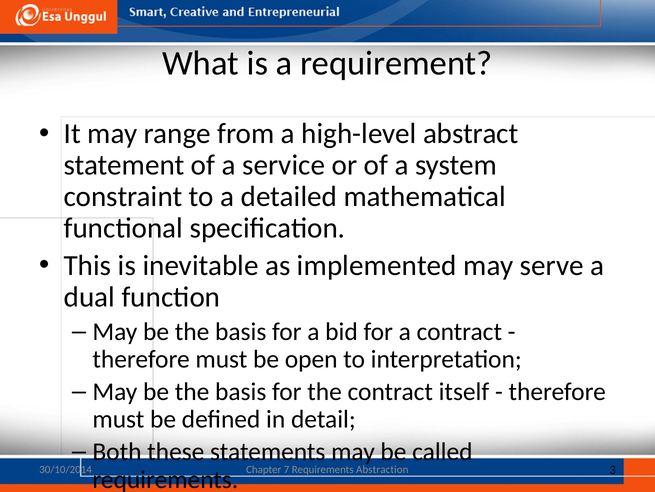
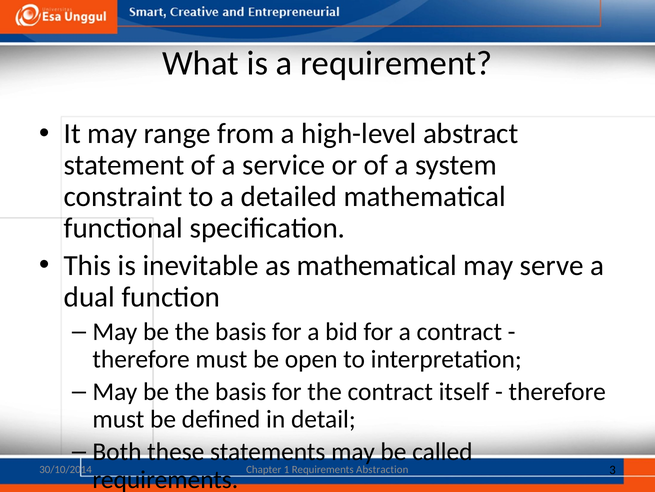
as implemented: implemented -> mathematical
7: 7 -> 1
